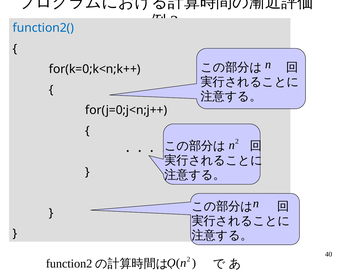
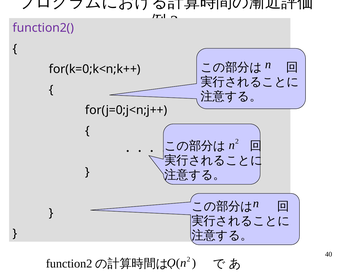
function2( colour: blue -> purple
